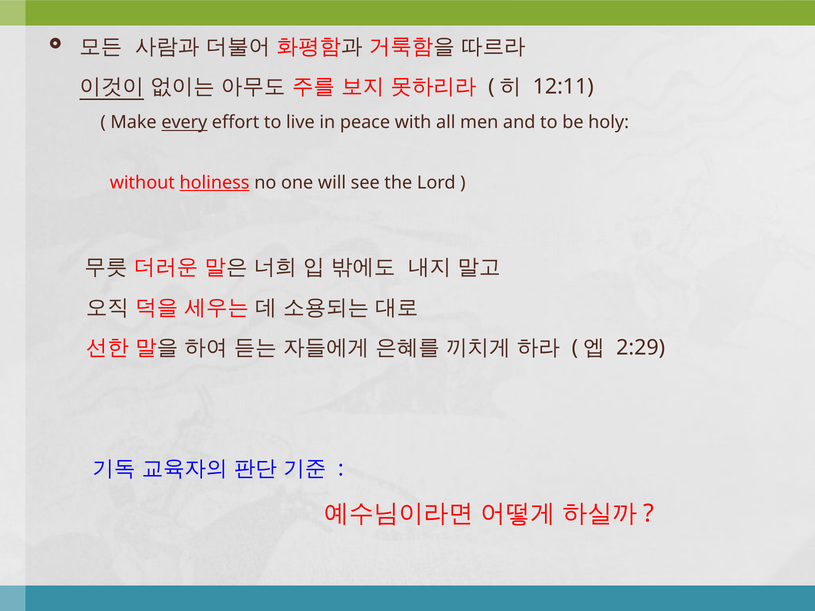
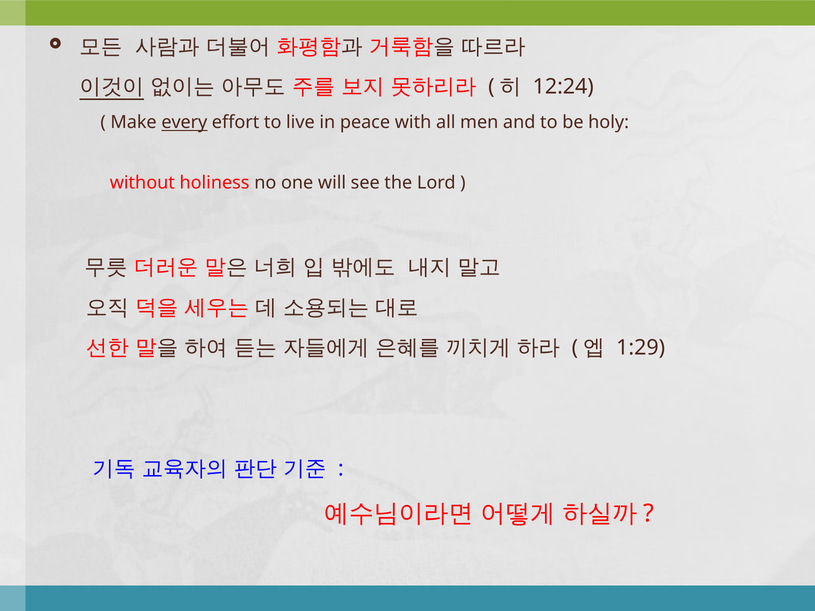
12:11: 12:11 -> 12:24
holiness underline: present -> none
2:29: 2:29 -> 1:29
